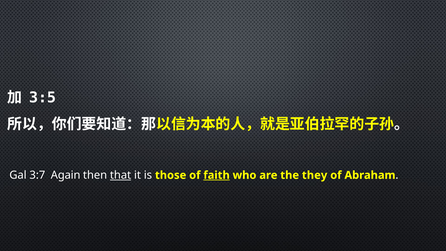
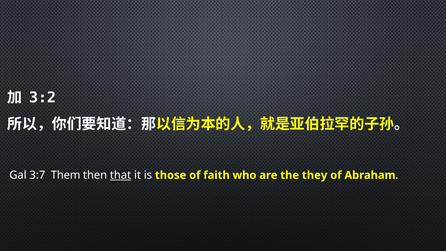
3:5: 3:5 -> 3:2
Again: Again -> Them
faith underline: present -> none
